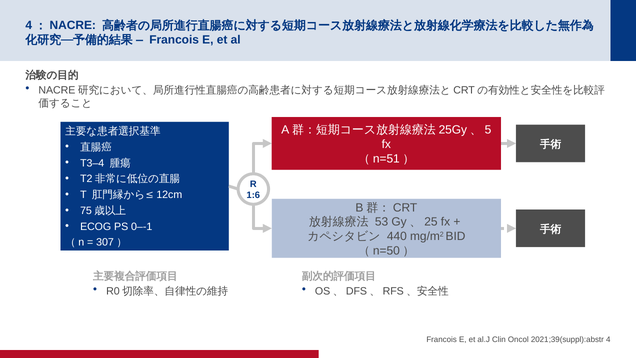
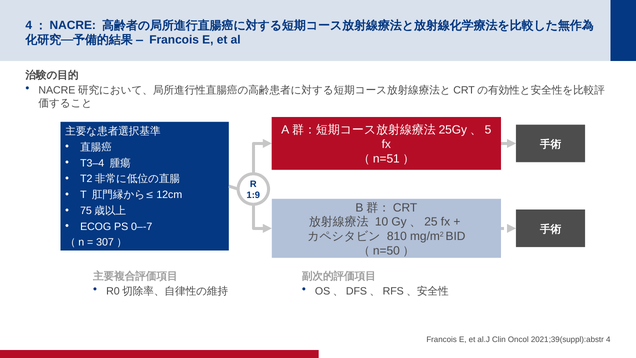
1:6: 1:6 -> 1:9
53: 53 -> 10
0–-1: 0–-1 -> 0–-7
440: 440 -> 810
